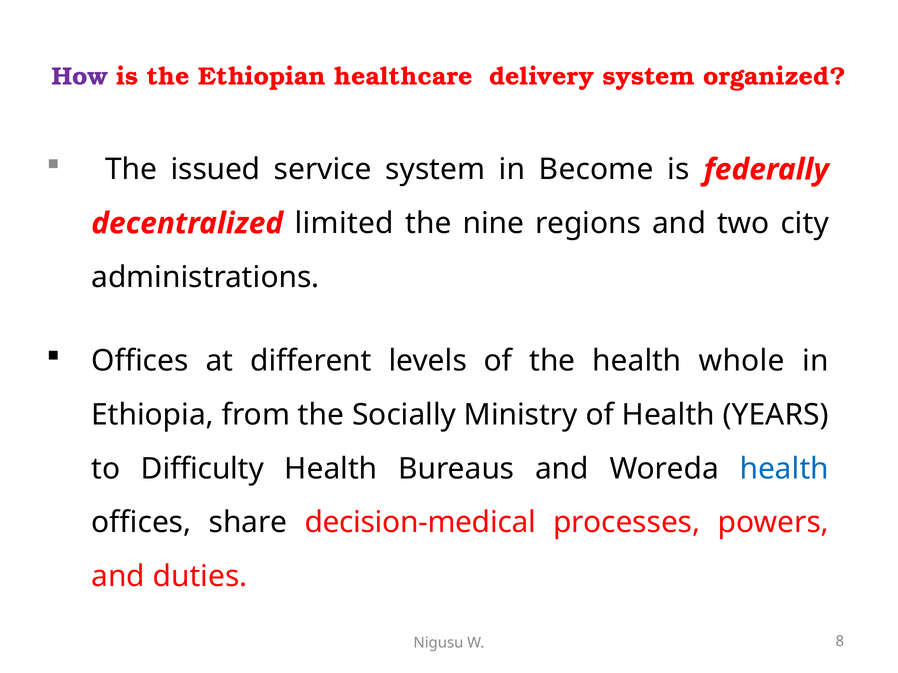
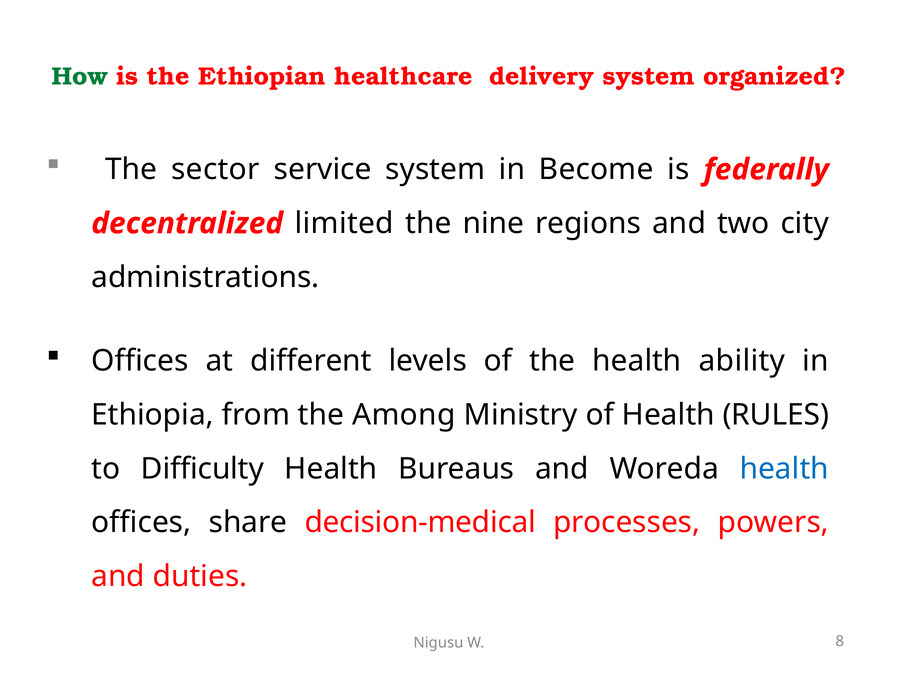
How colour: purple -> green
issued: issued -> sector
whole: whole -> ability
Socially: Socially -> Among
YEARS: YEARS -> RULES
